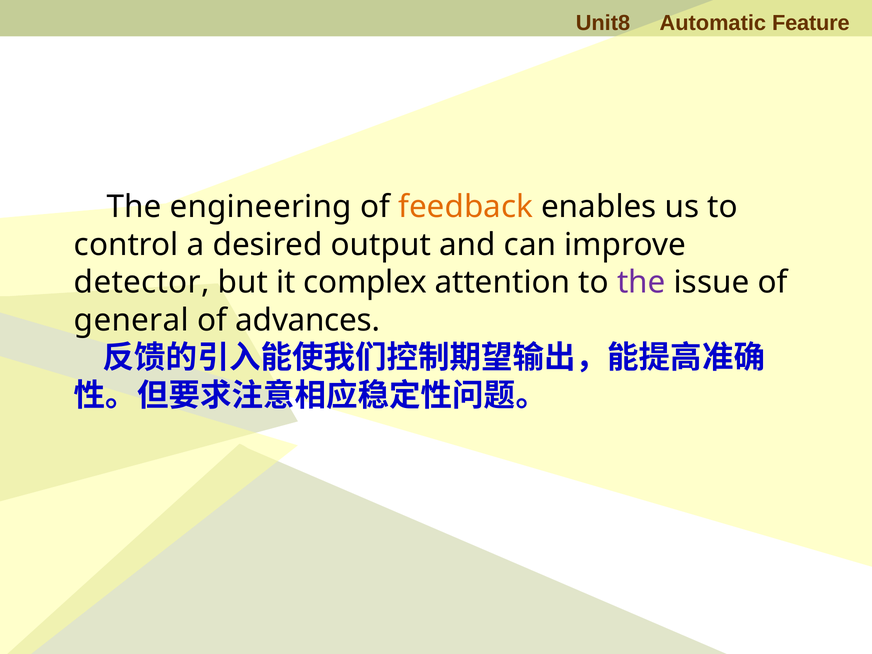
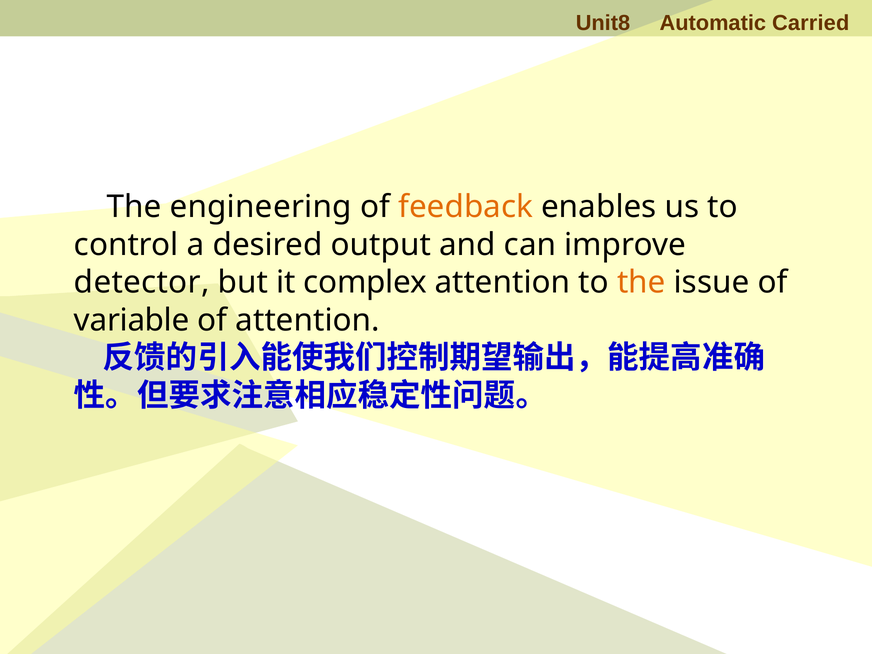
Feature: Feature -> Carried
the at (641, 283) colour: purple -> orange
general: general -> variable
of advances: advances -> attention
